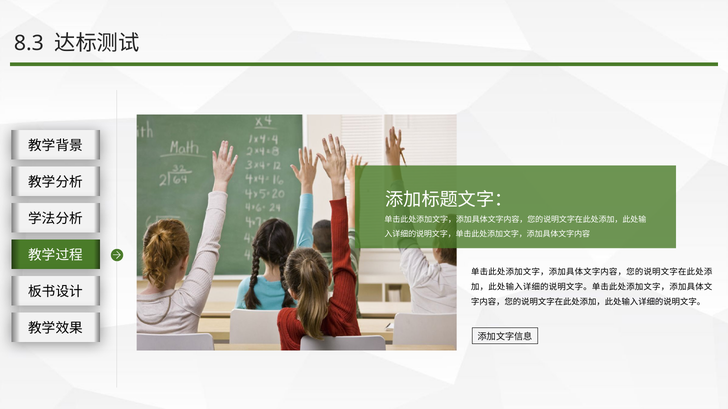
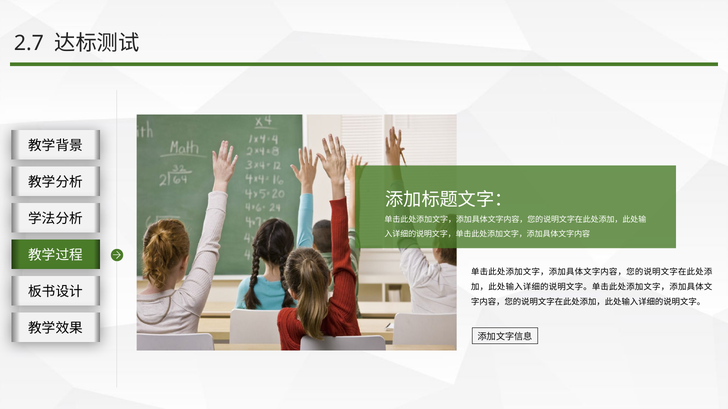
8.3: 8.3 -> 2.7
